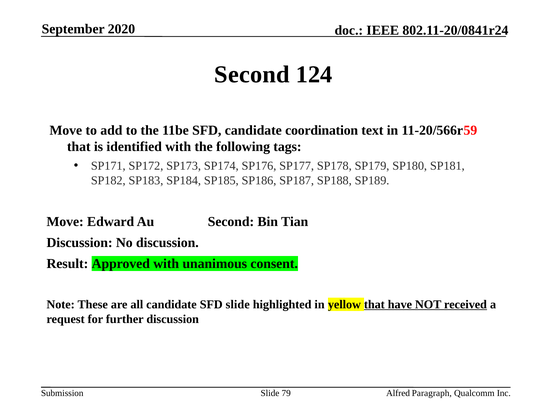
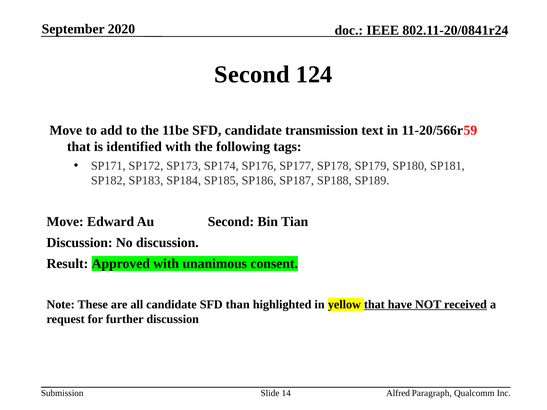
coordination: coordination -> transmission
SFD slide: slide -> than
79: 79 -> 14
